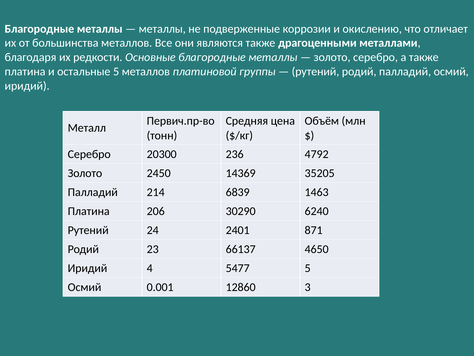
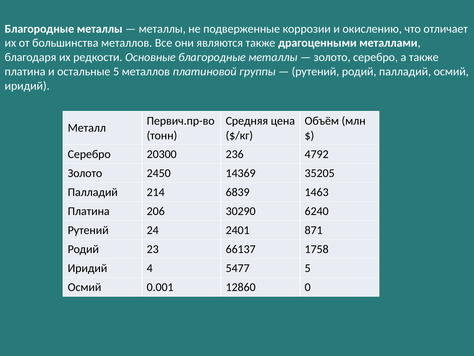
4650: 4650 -> 1758
3: 3 -> 0
